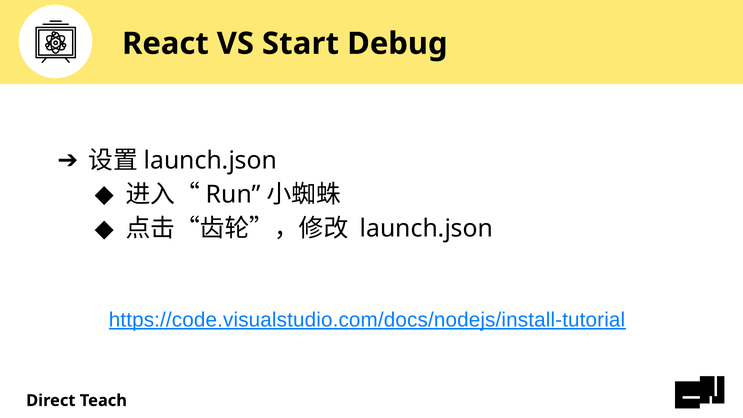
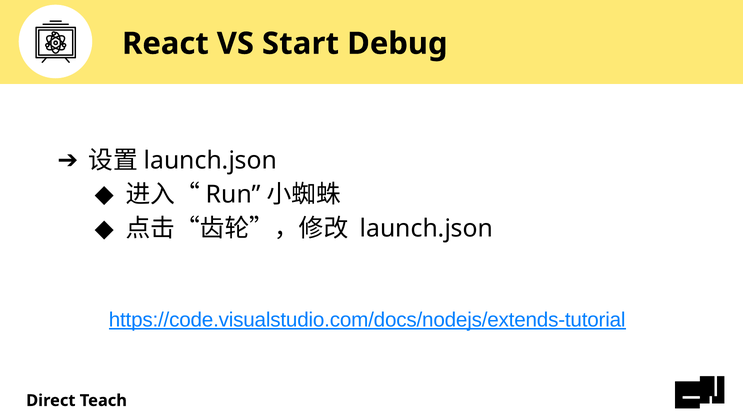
https://code.visualstudio.com/docs/nodejs/install-tutorial: https://code.visualstudio.com/docs/nodejs/install-tutorial -> https://code.visualstudio.com/docs/nodejs/extends-tutorial
